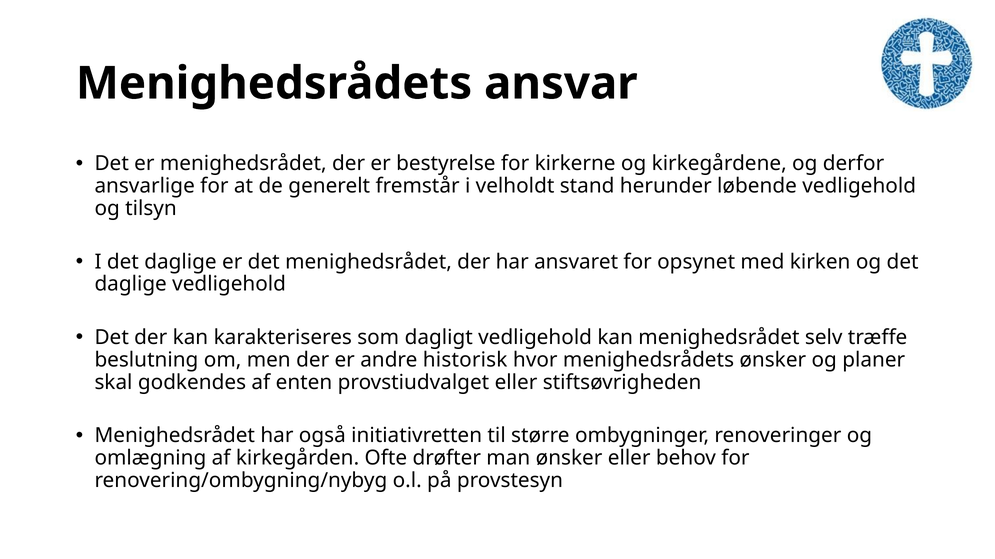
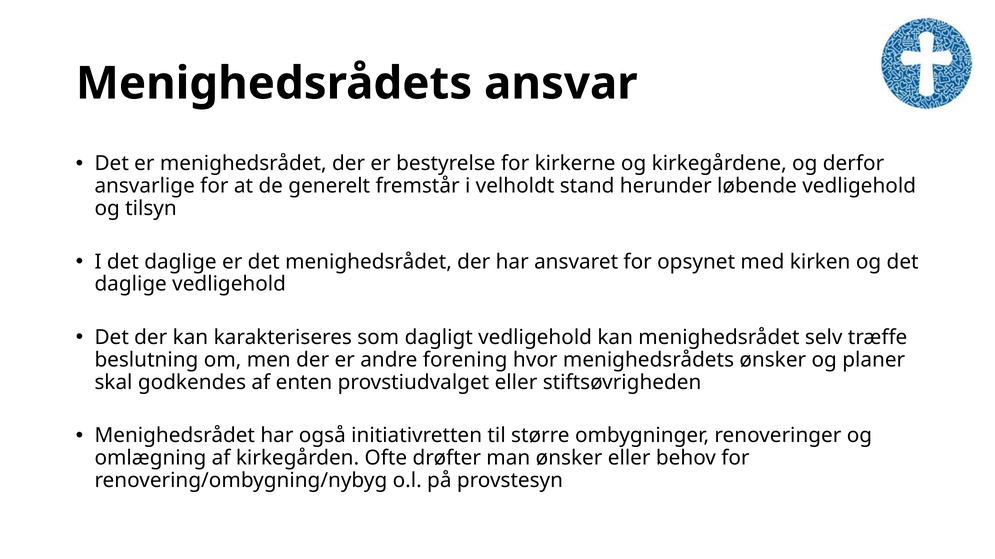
historisk: historisk -> forening
